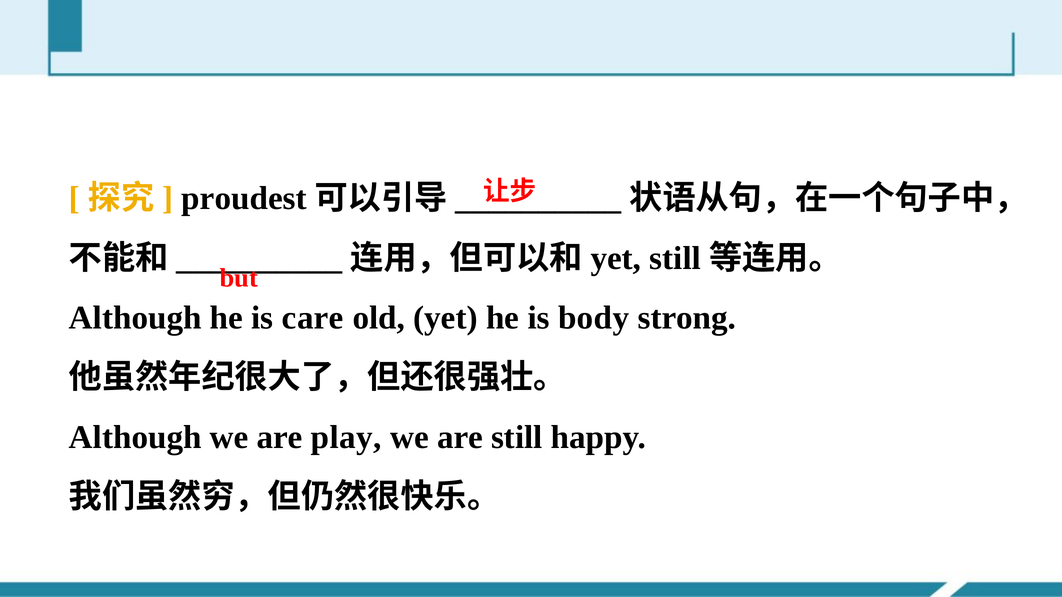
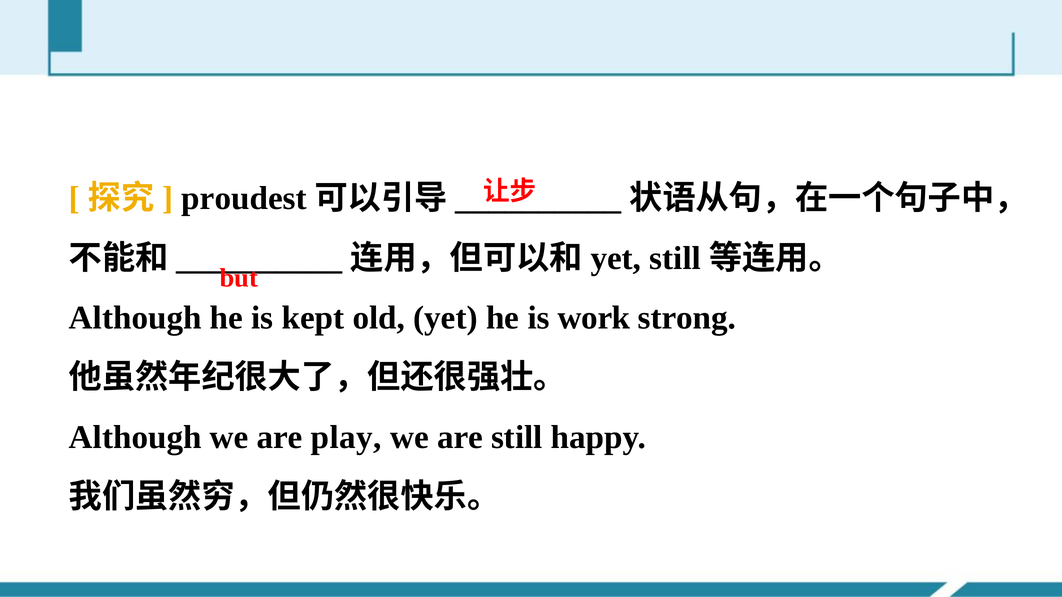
care: care -> kept
body: body -> work
